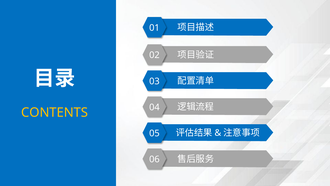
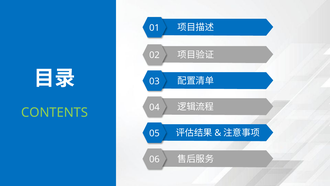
CONTENTS colour: yellow -> light green
